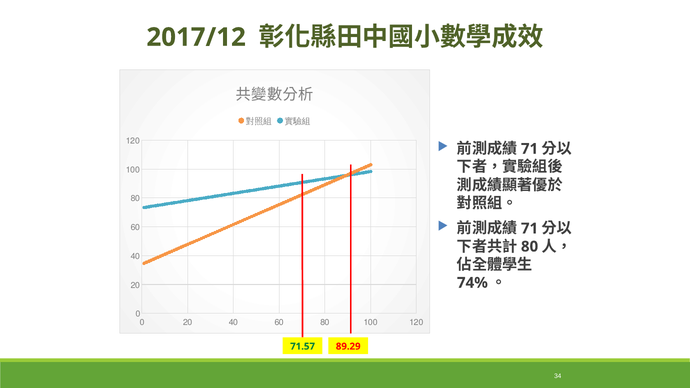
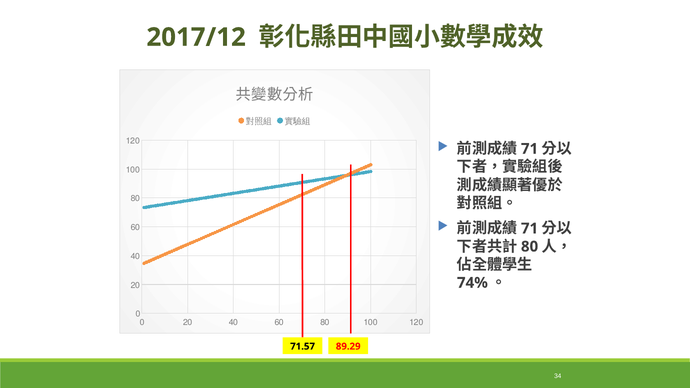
71.57 colour: green -> black
